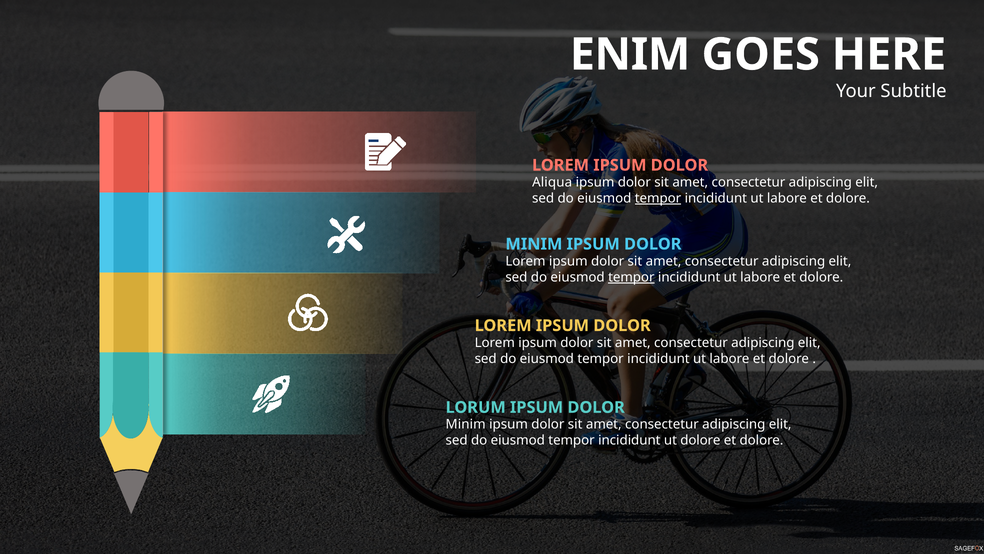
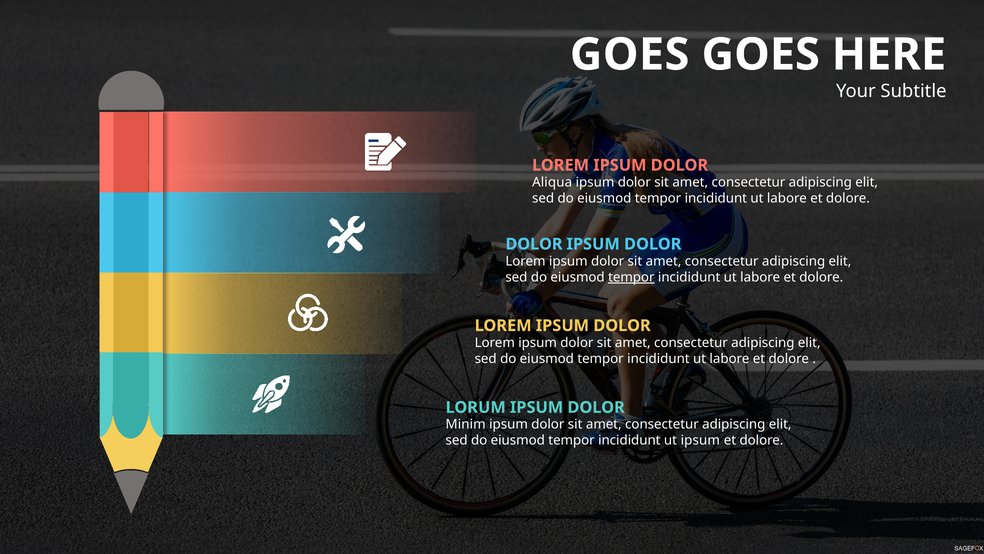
ENIM at (630, 55): ENIM -> GOES
tempor at (658, 198) underline: present -> none
MINIM at (534, 244): MINIM -> DOLOR
ut dolore: dolore -> ipsum
